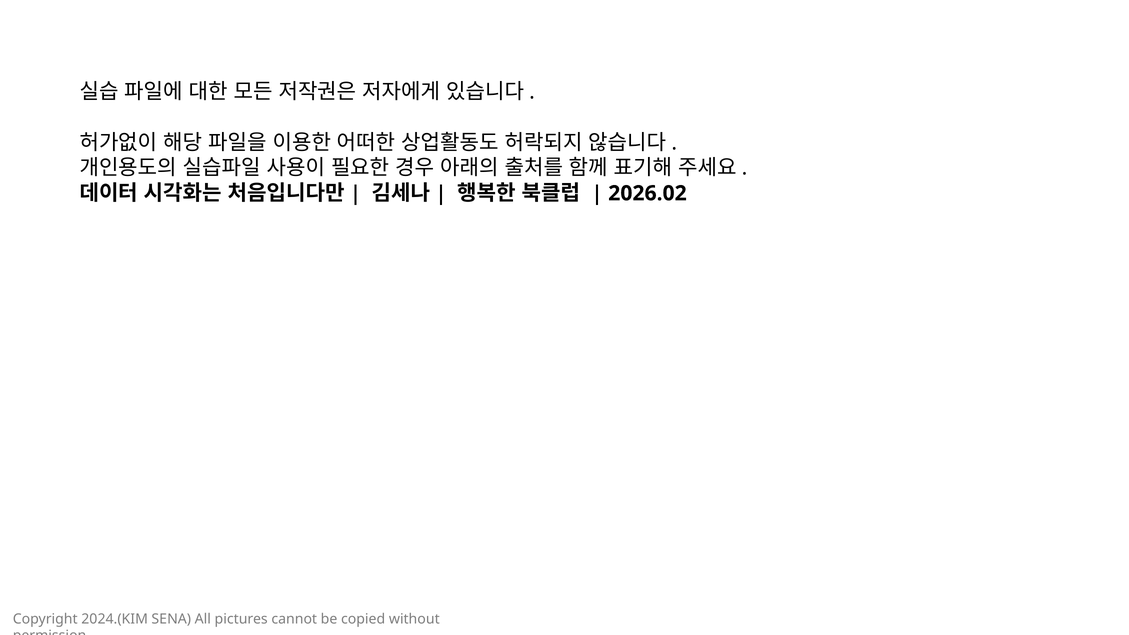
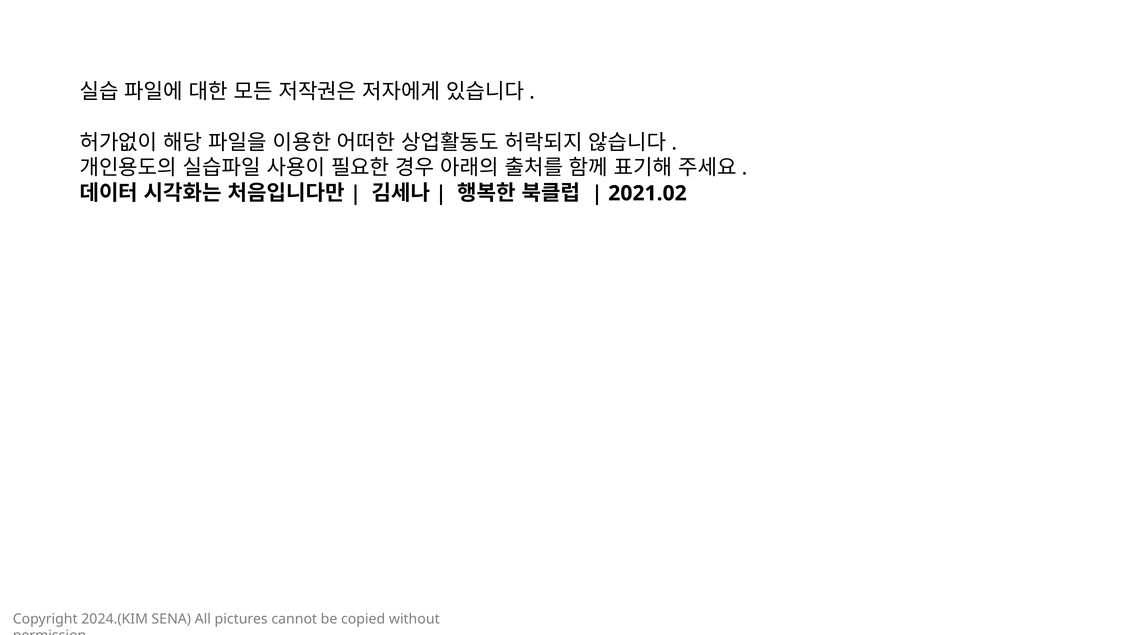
2026.02: 2026.02 -> 2021.02
